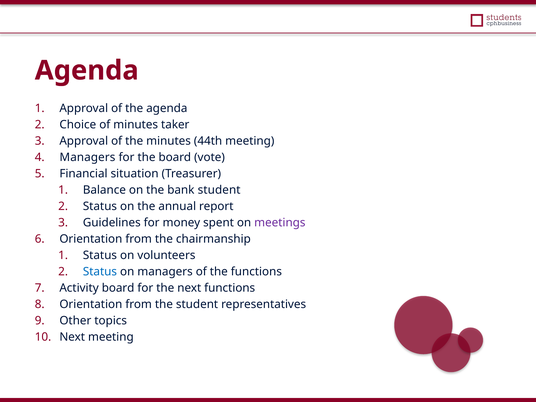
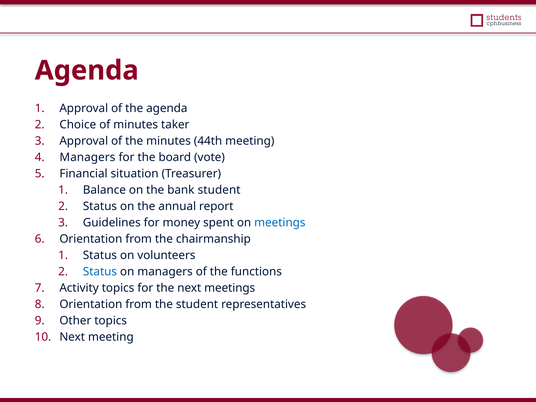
meetings at (280, 223) colour: purple -> blue
Activity board: board -> topics
next functions: functions -> meetings
